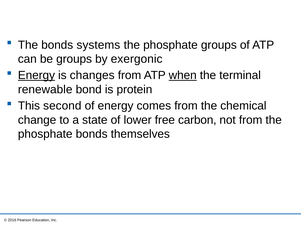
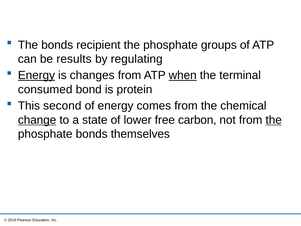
systems: systems -> recipient
be groups: groups -> results
exergonic: exergonic -> regulating
renewable: renewable -> consumed
change underline: none -> present
the at (274, 120) underline: none -> present
